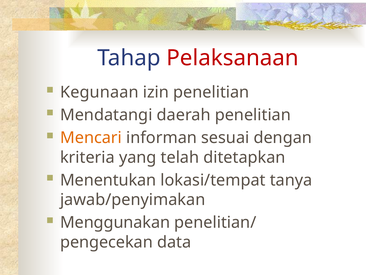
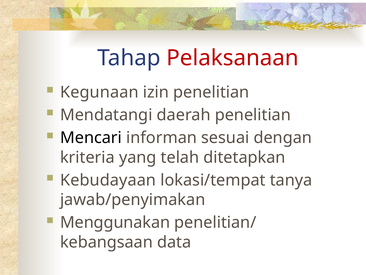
Mencari colour: orange -> black
Menentukan: Menentukan -> Kebudayaan
pengecekan: pengecekan -> kebangsaan
